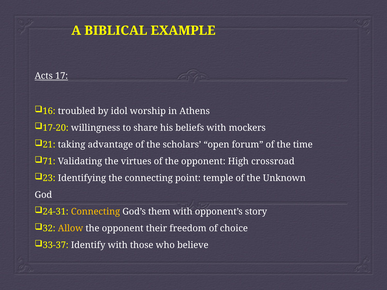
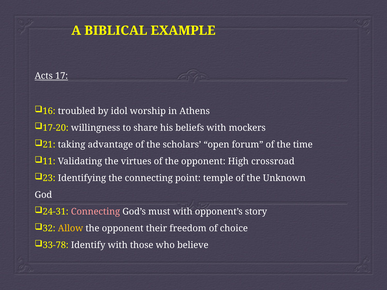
71: 71 -> 11
Connecting at (95, 212) colour: yellow -> pink
them: them -> must
33-37: 33-37 -> 33-78
